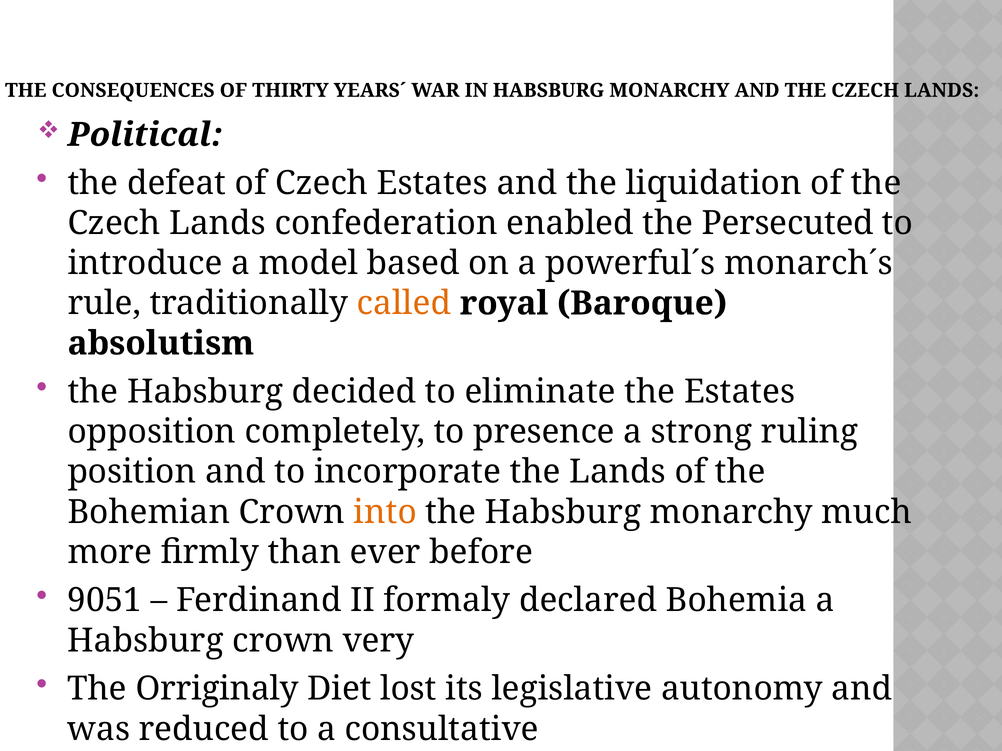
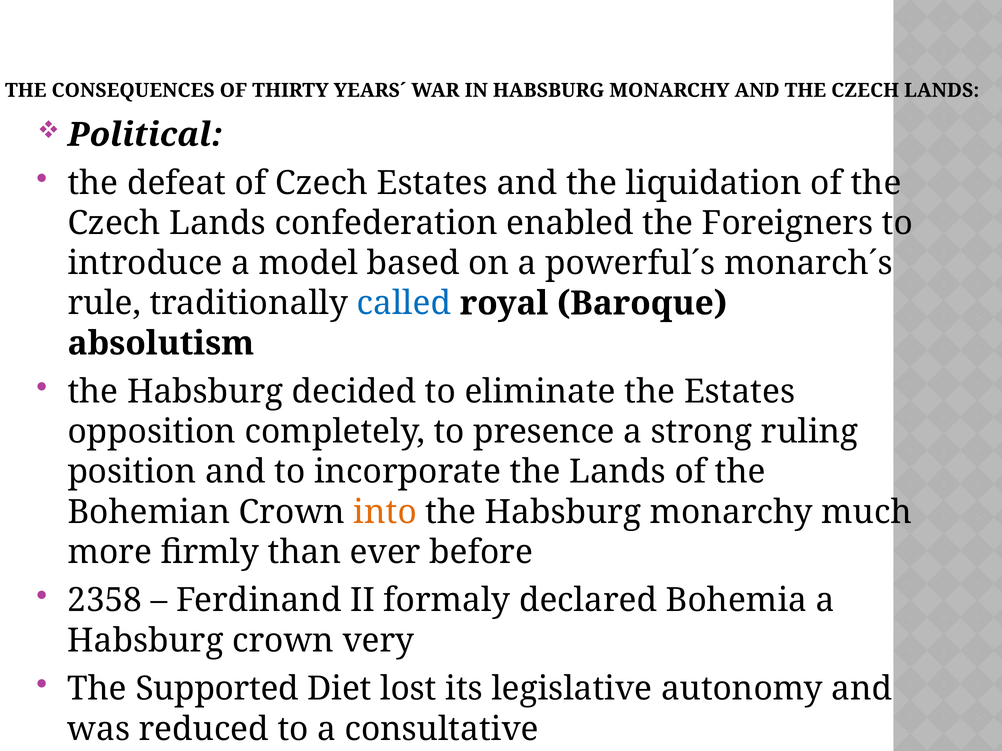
Persecuted: Persecuted -> Foreigners
called colour: orange -> blue
9051: 9051 -> 2358
Orriginaly: Orriginaly -> Supported
